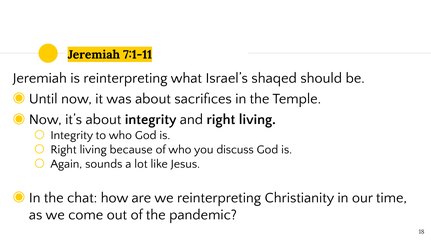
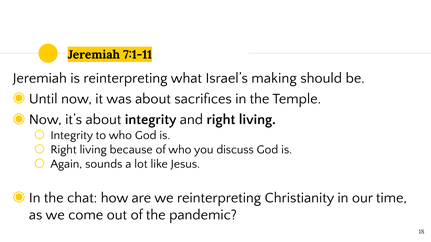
shaqed: shaqed -> making
